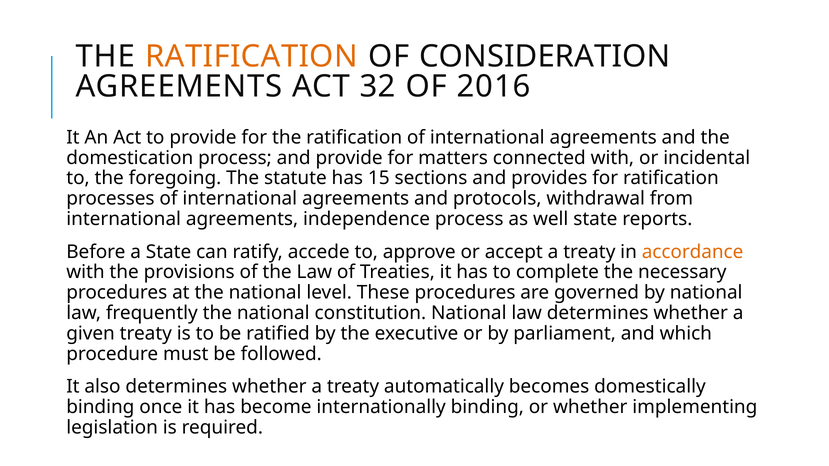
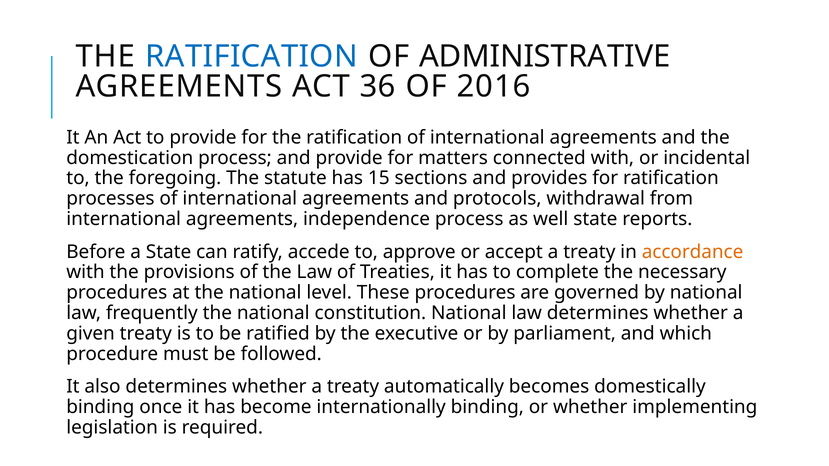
RATIFICATION at (251, 56) colour: orange -> blue
CONSIDERATION: CONSIDERATION -> ADMINISTRATIVE
32: 32 -> 36
